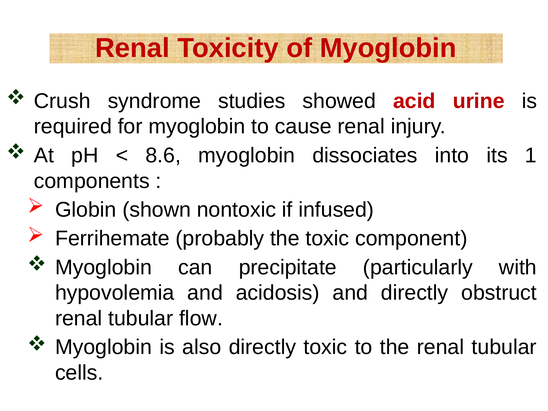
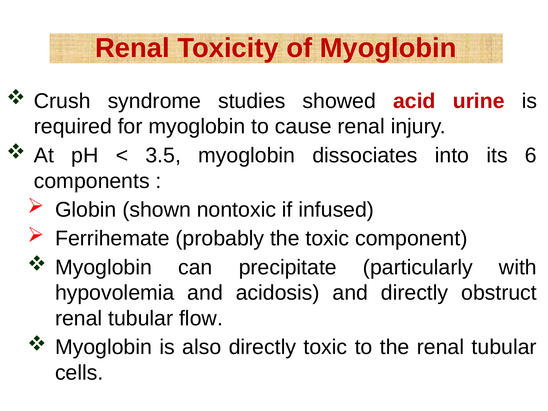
8.6: 8.6 -> 3.5
1: 1 -> 6
